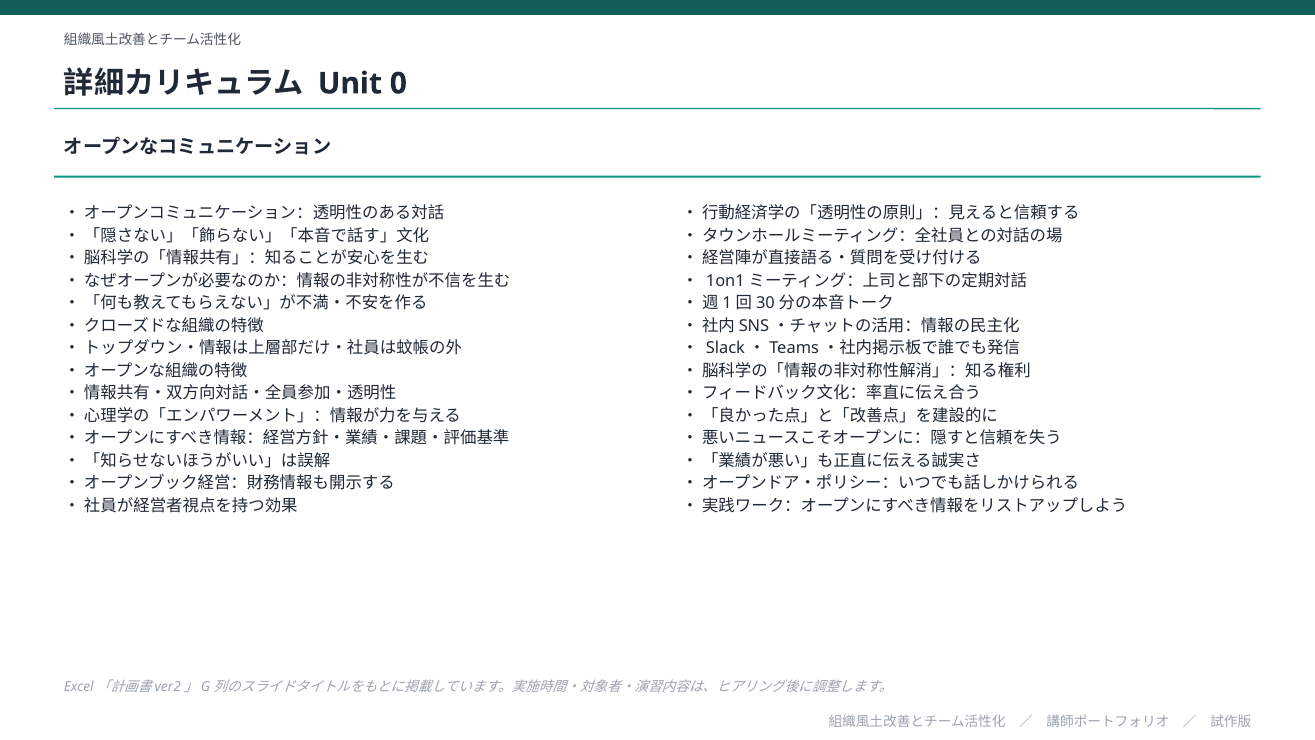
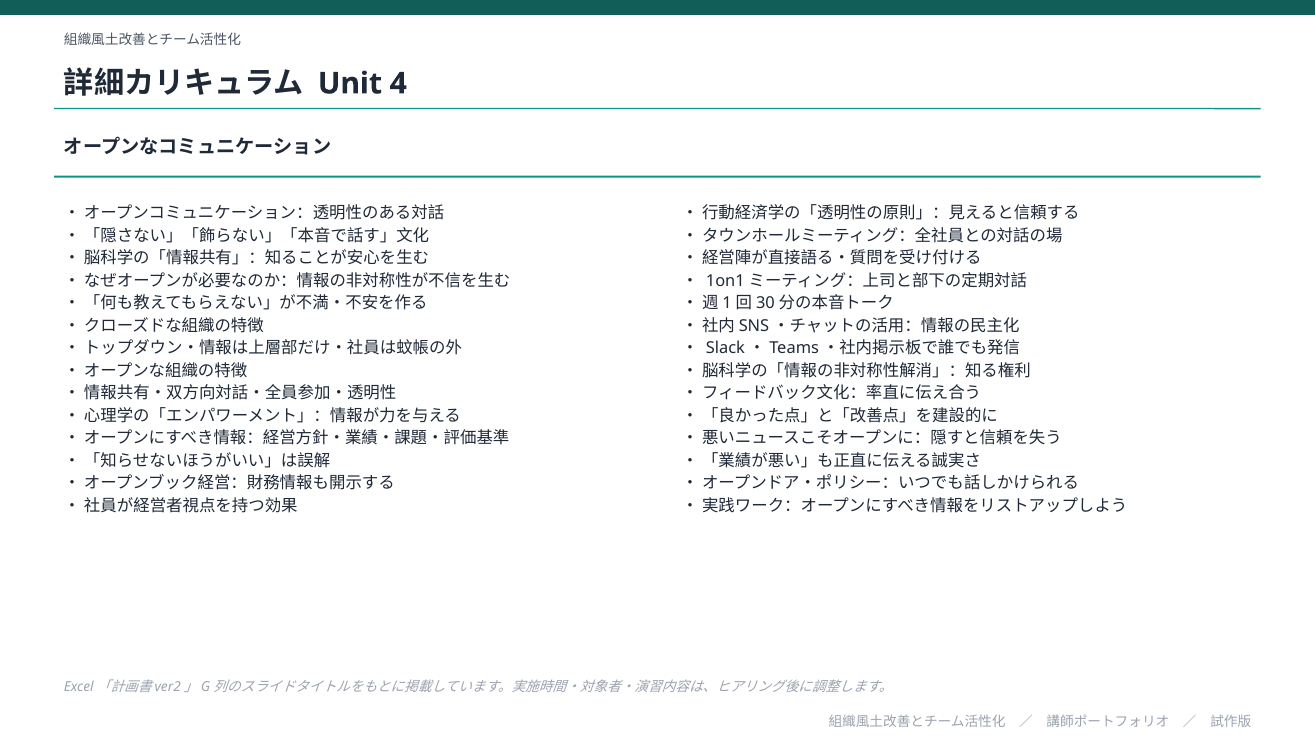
0: 0 -> 4
